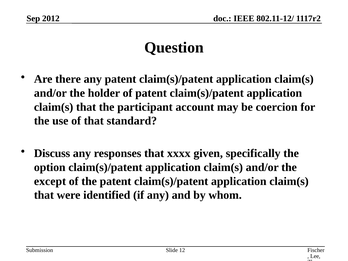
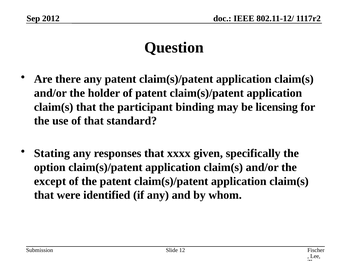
account: account -> binding
coercion: coercion -> licensing
Discuss: Discuss -> Stating
